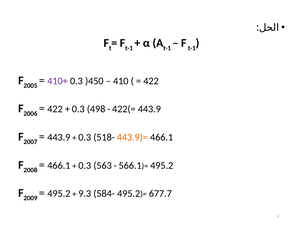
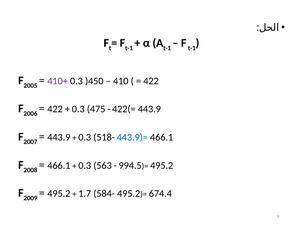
498: 498 -> 475
443.9)= colour: orange -> blue
566.1: 566.1 -> 994.5
9.3: 9.3 -> 1.7
677.7: 677.7 -> 674.4
